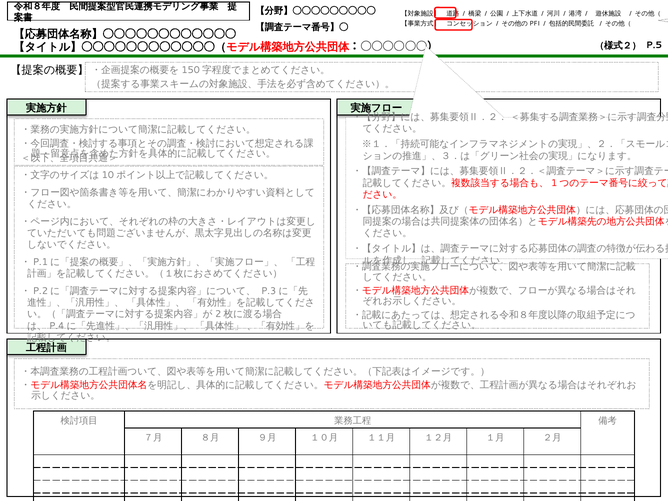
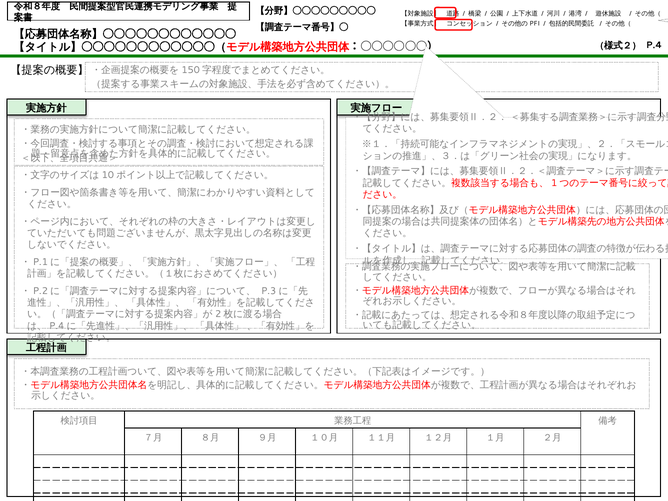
P.5: P.5 -> P.4
